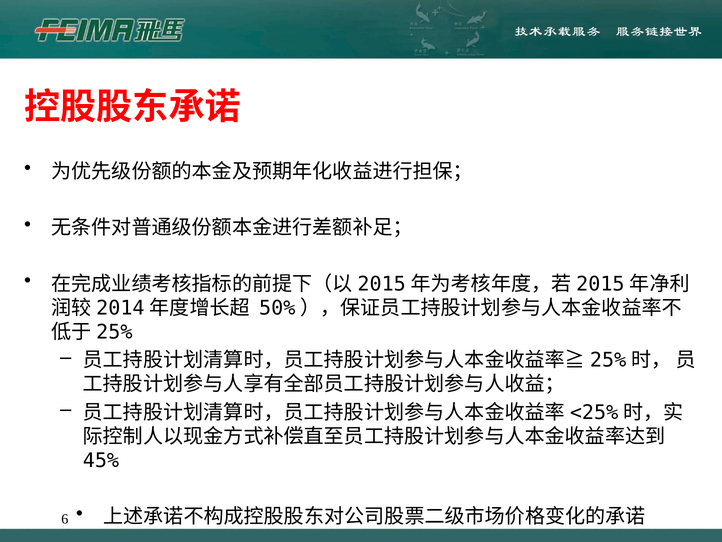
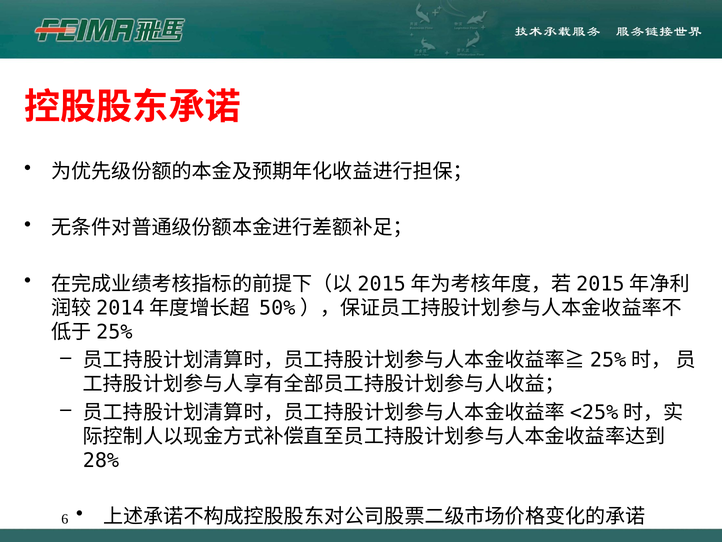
45%: 45% -> 28%
